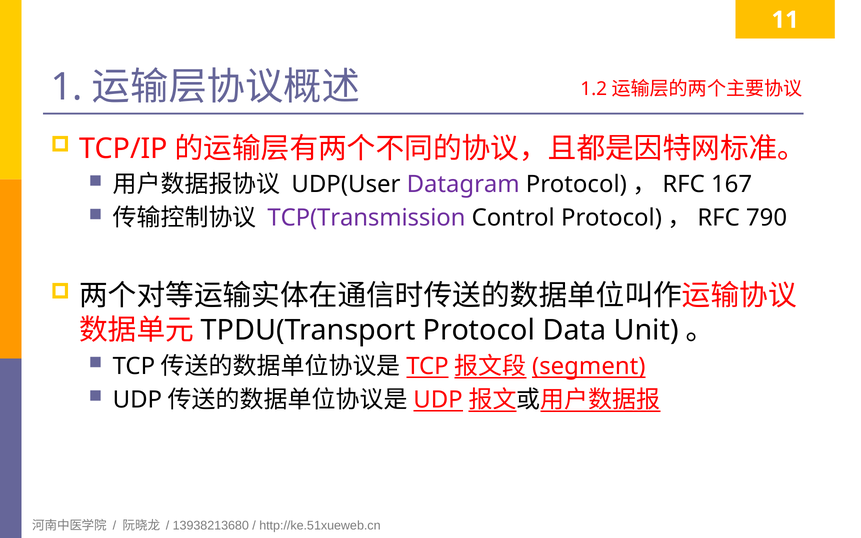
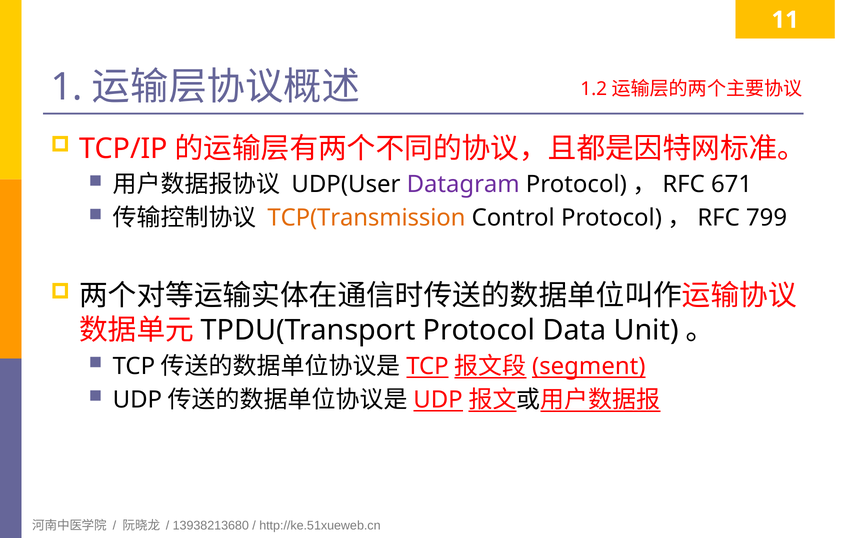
167: 167 -> 671
TCP(Transmission colour: purple -> orange
790: 790 -> 799
